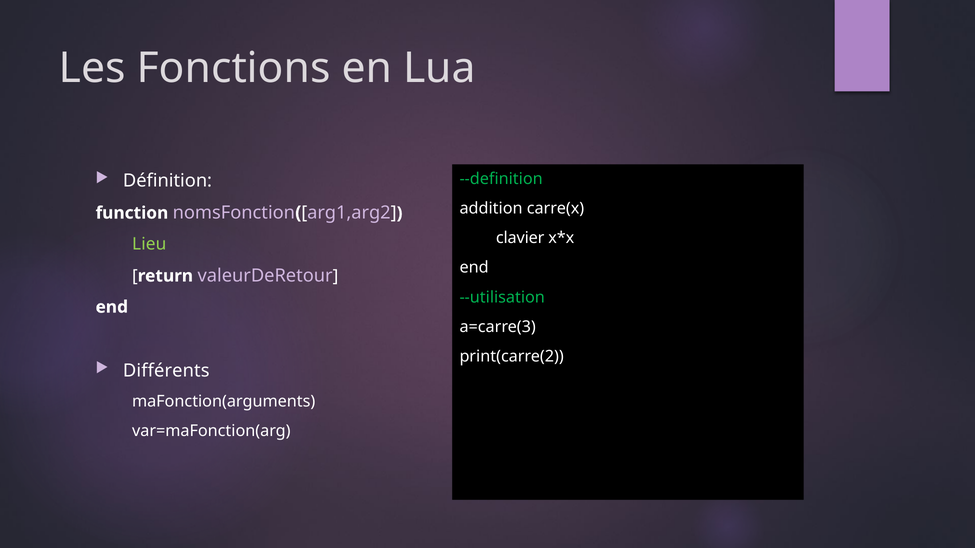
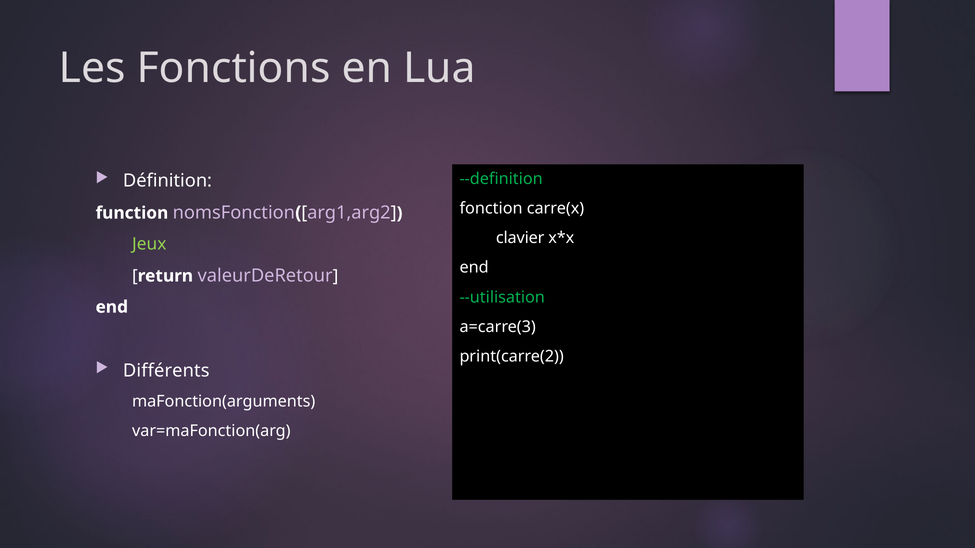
addition: addition -> fonction
Lieu: Lieu -> Jeux
